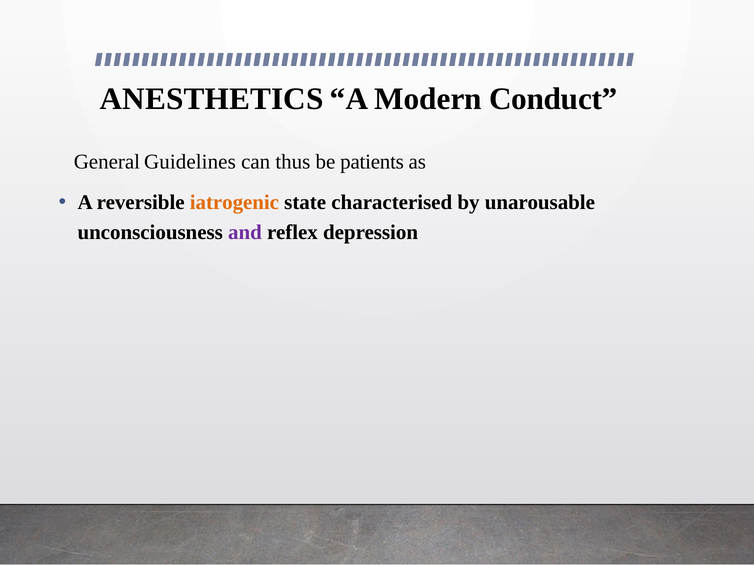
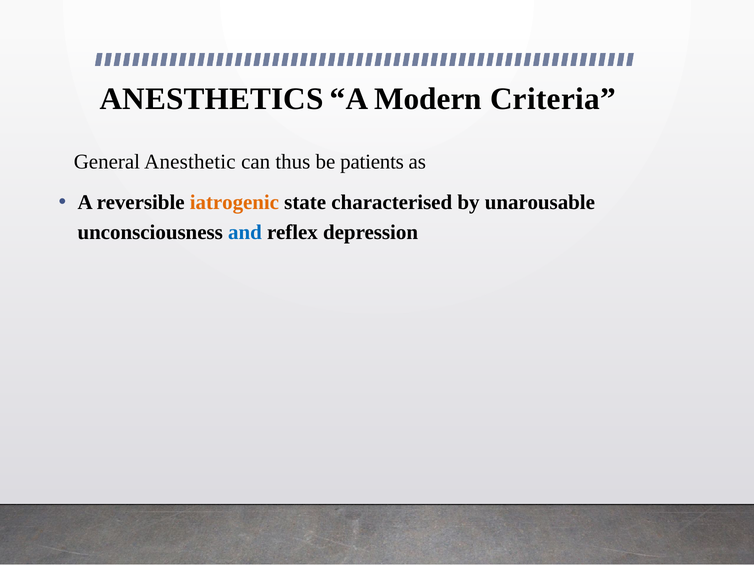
Conduct: Conduct -> Criteria
Guidelines: Guidelines -> Anesthetic
and colour: purple -> blue
